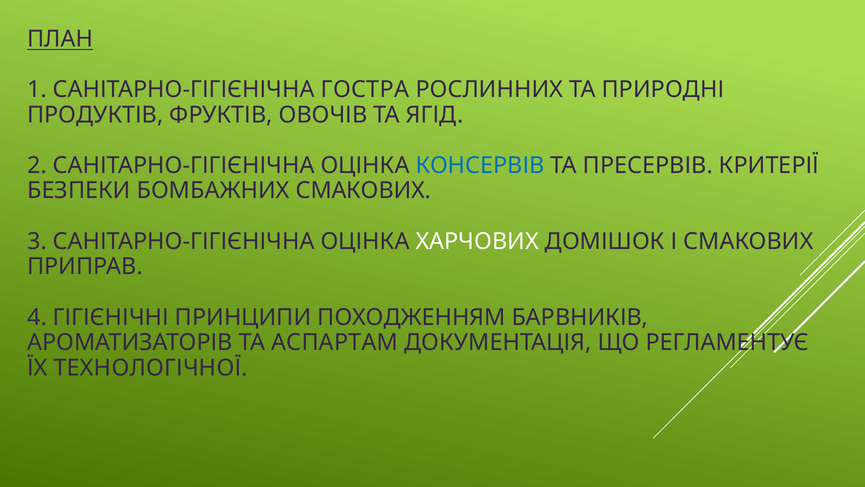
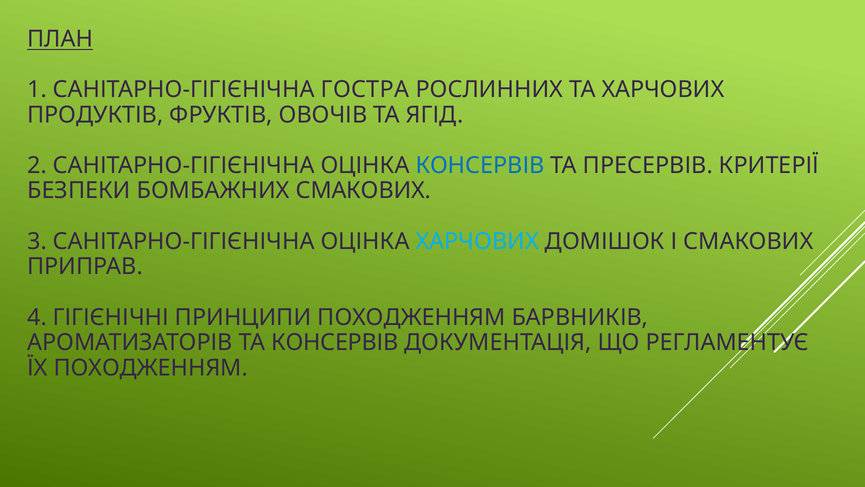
ТА ПРИРОДНІ: ПРИРОДНІ -> ХАРЧОВИХ
ХАРЧОВИХ at (477, 241) colour: white -> light blue
ТА АСПАРТАМ: АСПАРТАМ -> КОНСЕРВІВ
ЇХ ТЕХНОЛОГІЧНОЇ: ТЕХНОЛОГІЧНОЇ -> ПОХОДЖЕННЯМ
